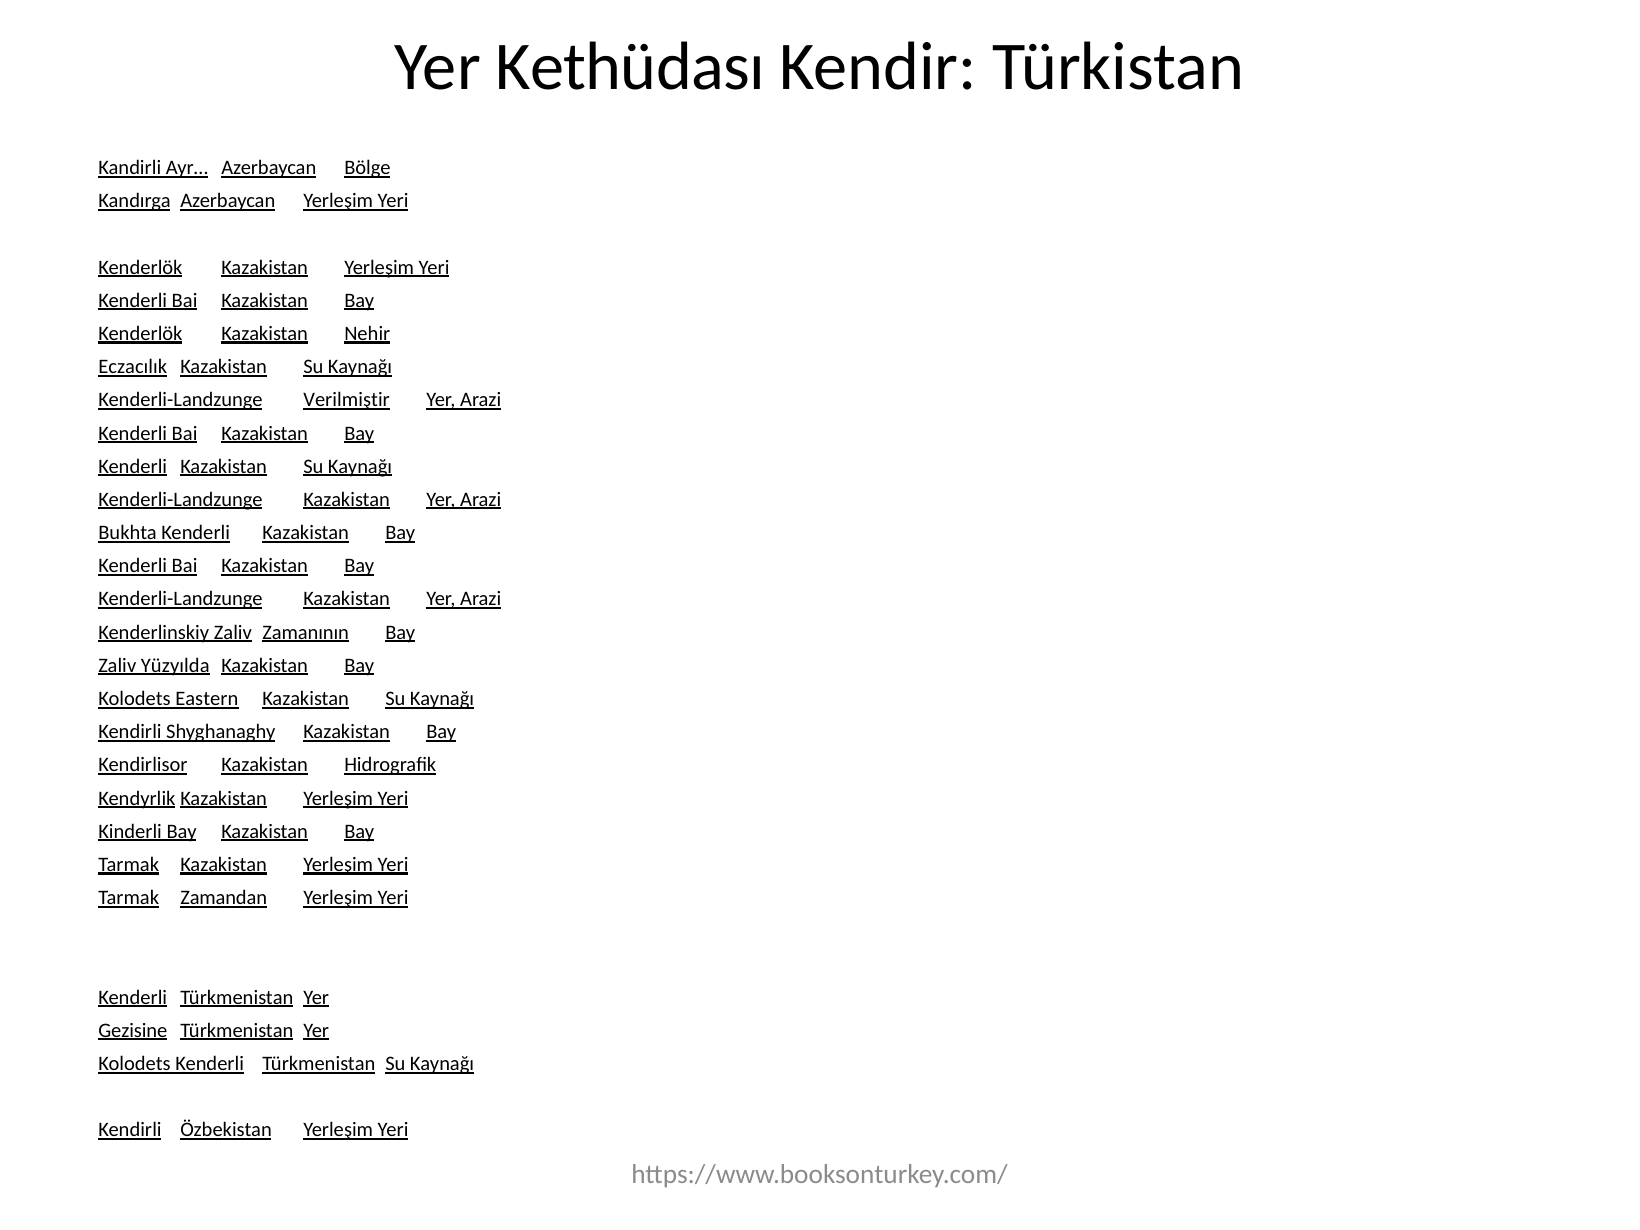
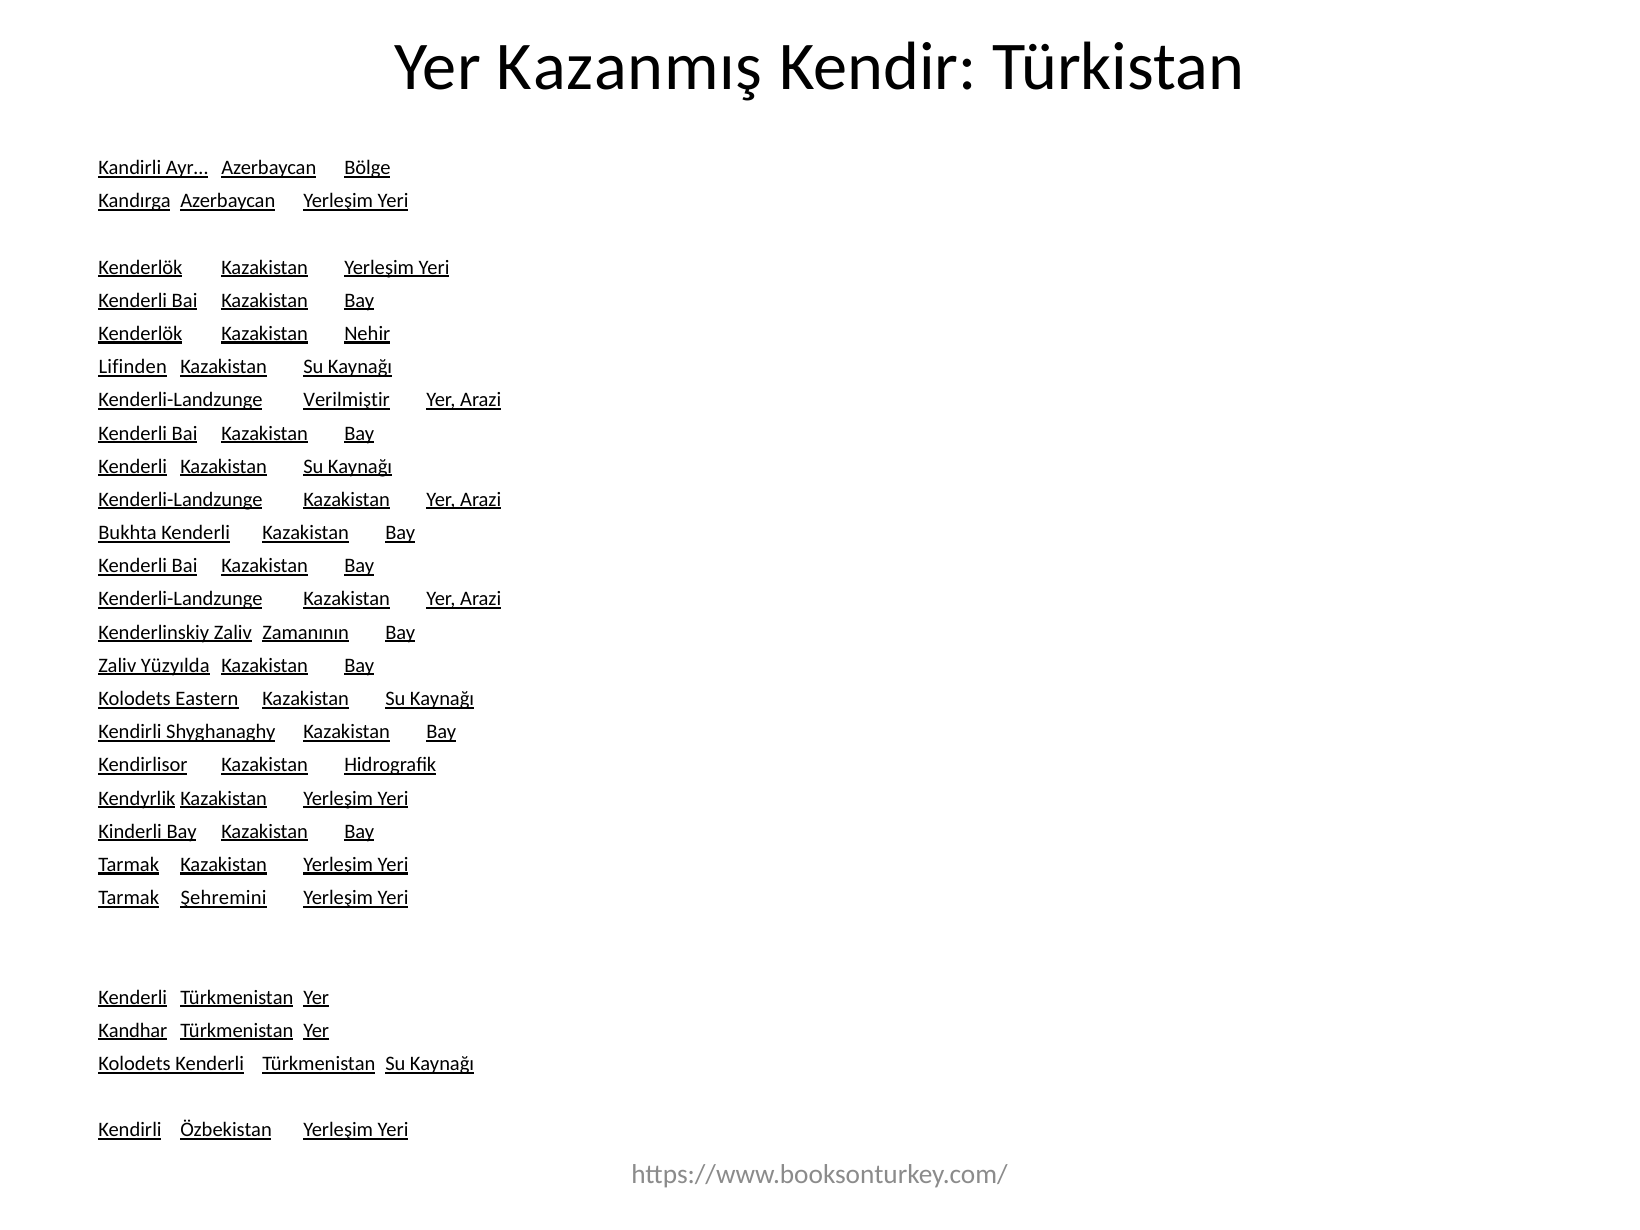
Kethüdası: Kethüdası -> Kazanmış
Eczacılık: Eczacılık -> Lifinden
Zamandan: Zamandan -> Şehremini
Gezisine: Gezisine -> Kandhar
